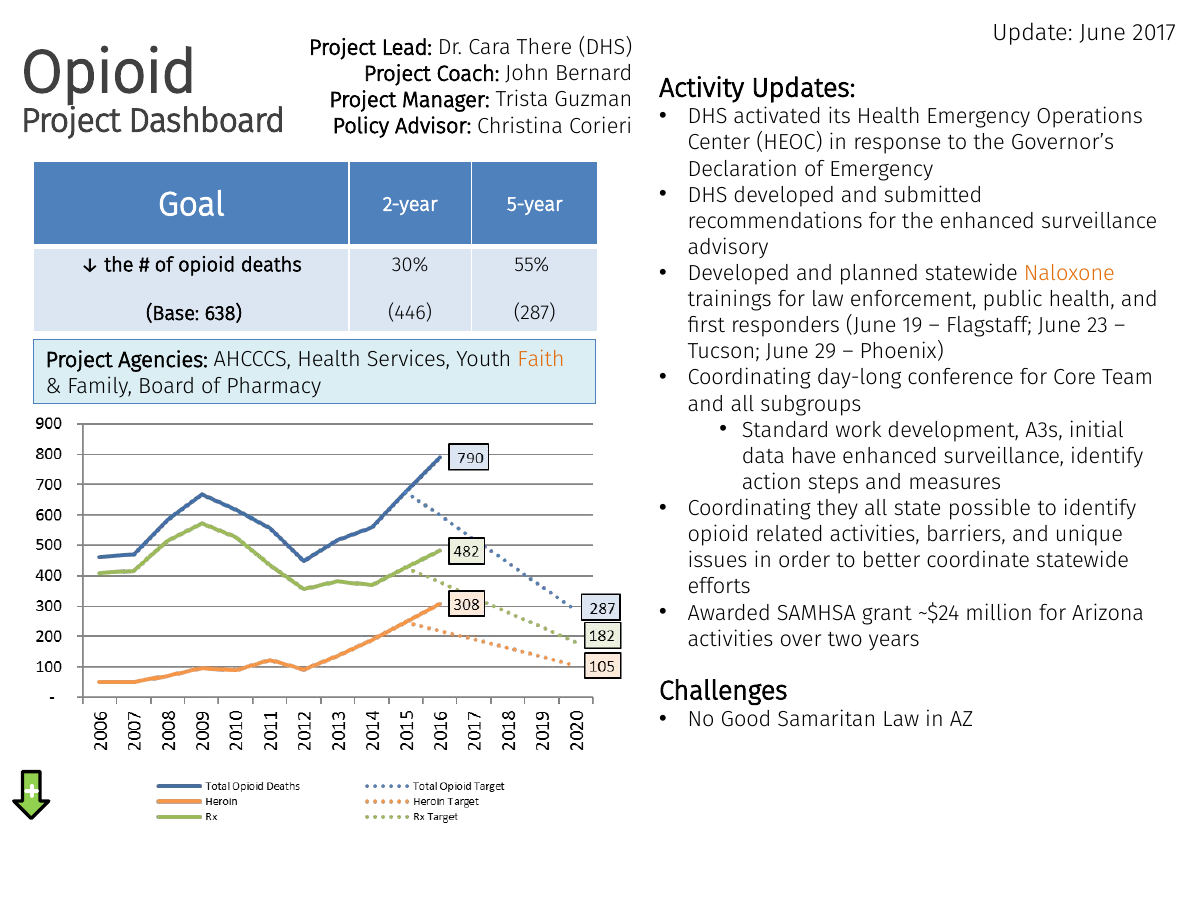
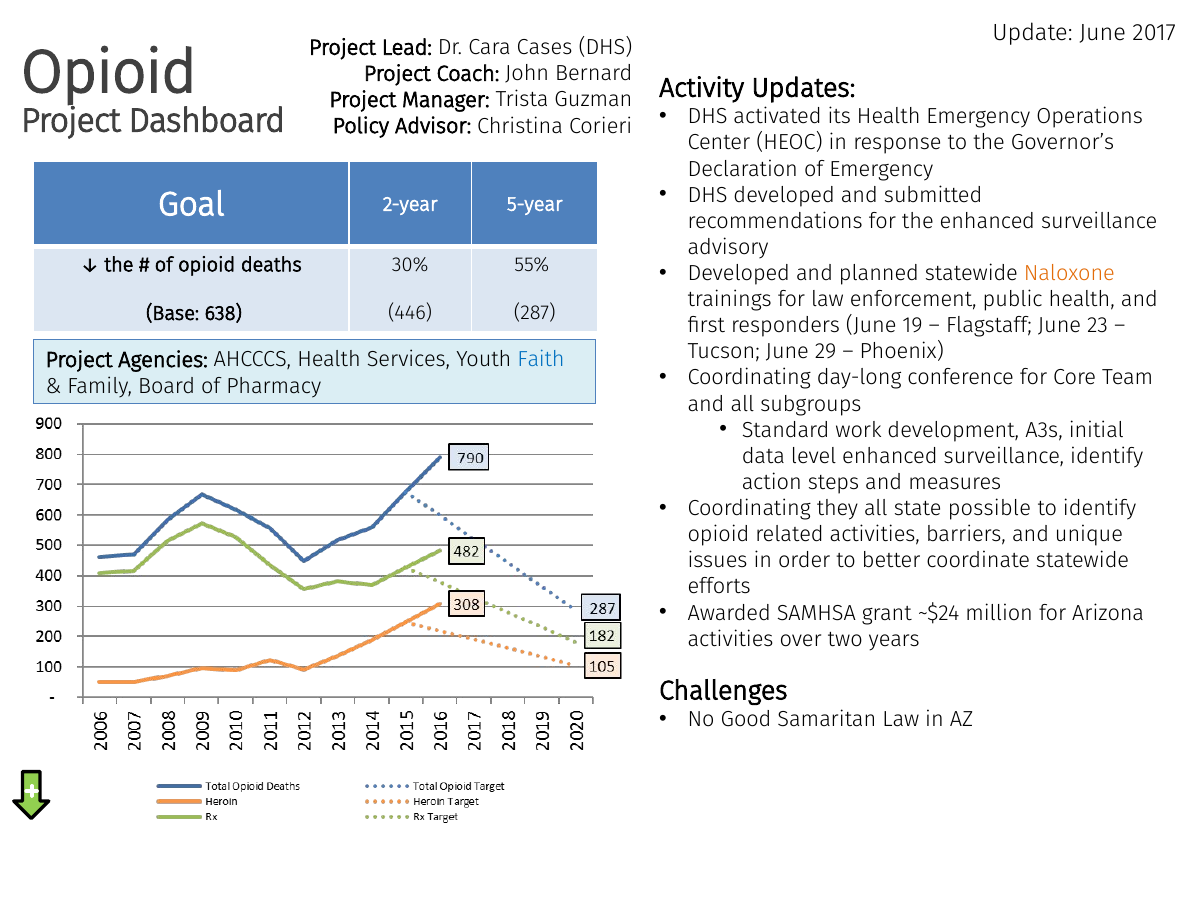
There: There -> Cases
Faith colour: orange -> blue
have: have -> level
